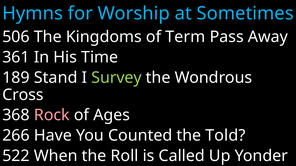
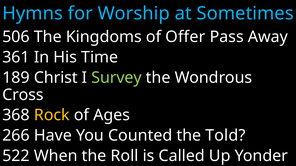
Term: Term -> Offer
Stand: Stand -> Christ
Rock colour: pink -> yellow
